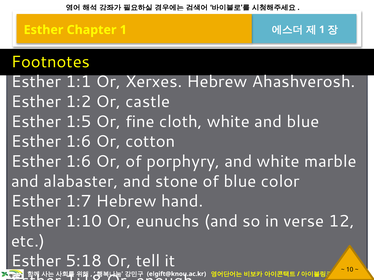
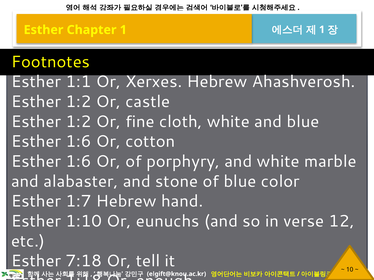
1:5 at (78, 122): 1:5 -> 1:2
5:18: 5:18 -> 7:18
